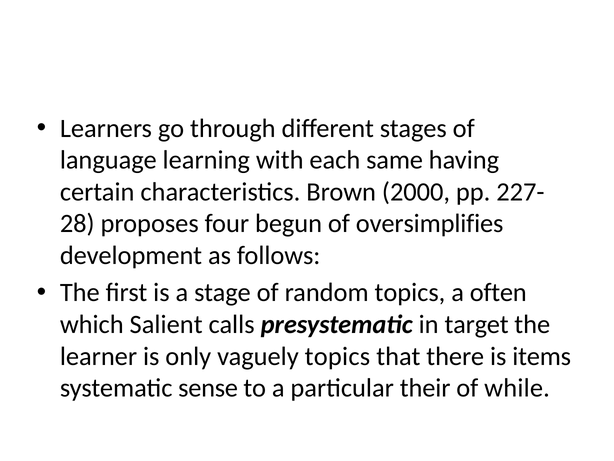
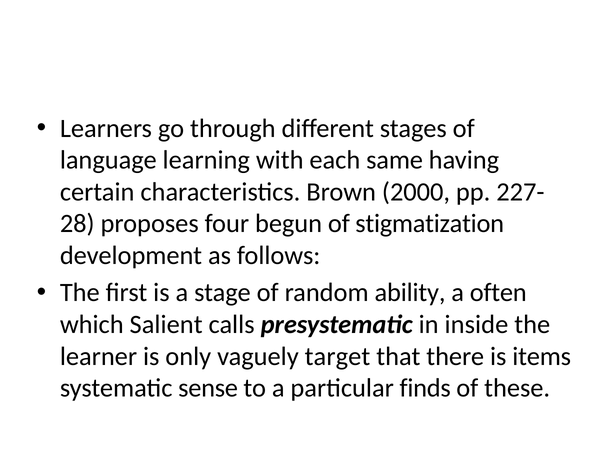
oversimplifies: oversimplifies -> stigmatization
random topics: topics -> ability
target: target -> inside
vaguely topics: topics -> target
their: their -> finds
while: while -> these
